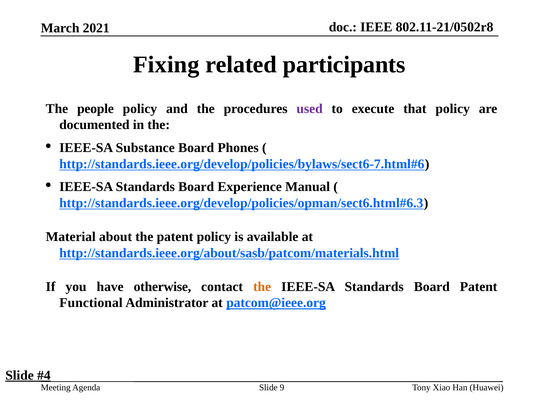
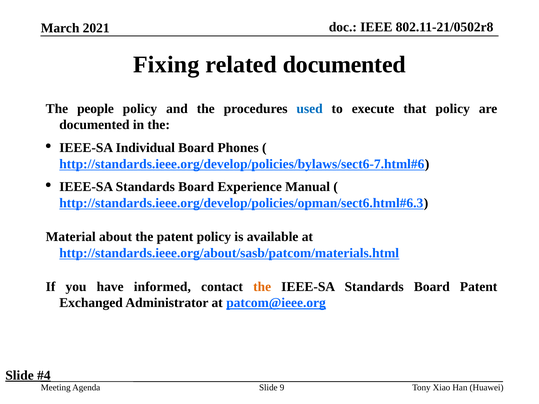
related participants: participants -> documented
used colour: purple -> blue
Substance: Substance -> Individual
otherwise: otherwise -> informed
Functional: Functional -> Exchanged
